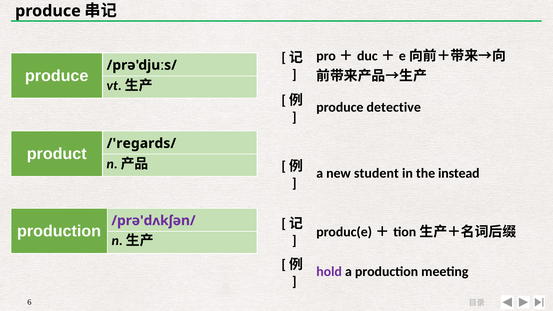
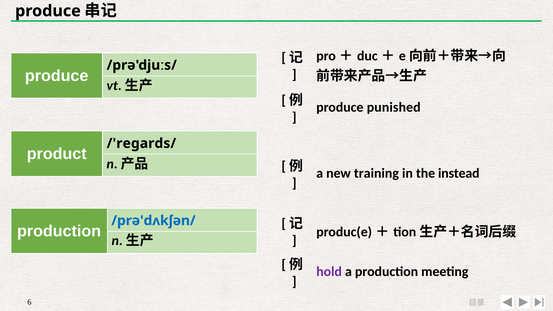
detective: detective -> punished
student: student -> training
/prə'dʌkʃən/ colour: purple -> blue
